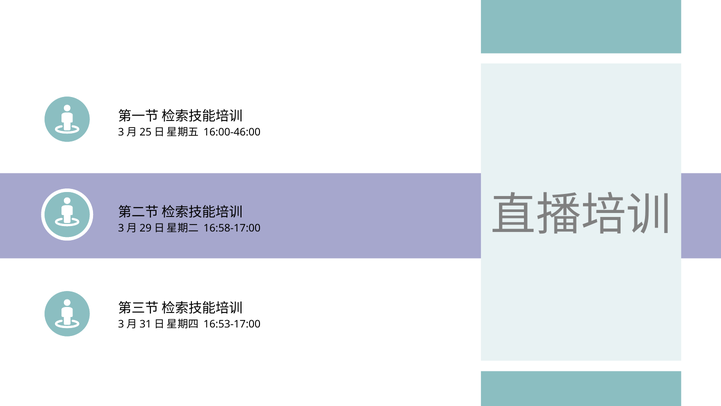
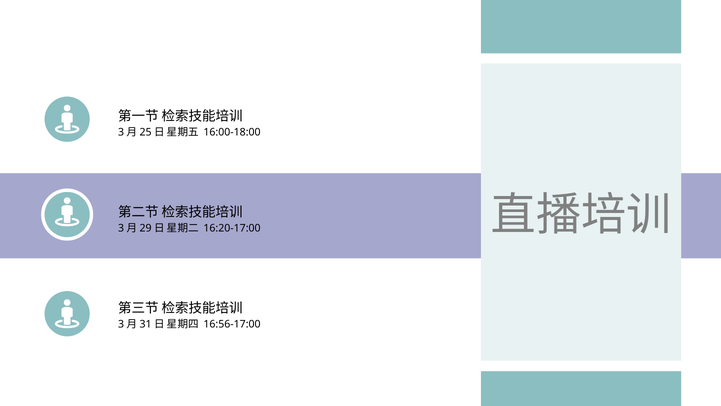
16:00-46:00: 16:00-46:00 -> 16:00-18:00
16:58-17:00: 16:58-17:00 -> 16:20-17:00
16:53-17:00: 16:53-17:00 -> 16:56-17:00
